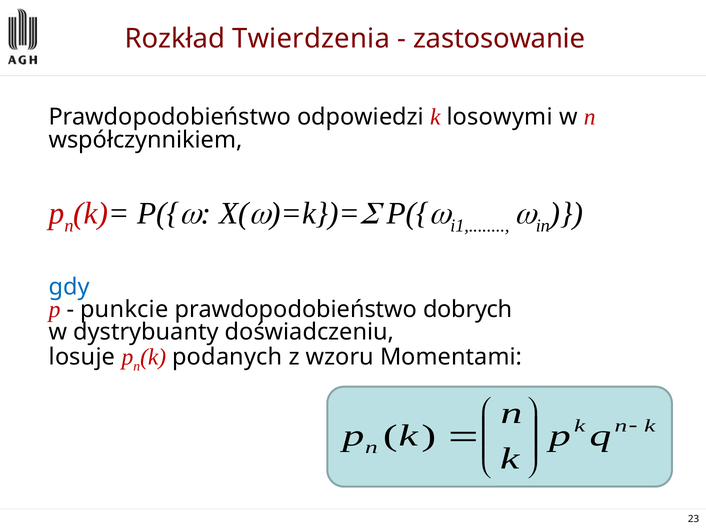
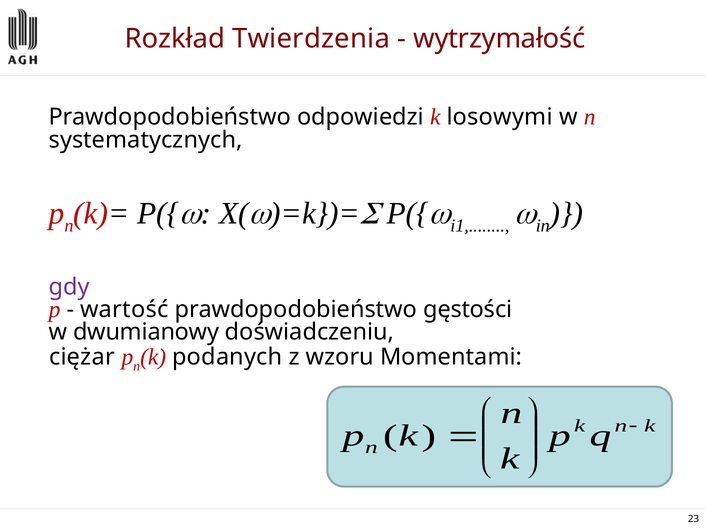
zastosowanie: zastosowanie -> wytrzymałość
współczynnikiem: współczynnikiem -> systematycznych
gdy colour: blue -> purple
punkcie: punkcie -> wartość
dobrych: dobrych -> gęstości
dystrybuanty: dystrybuanty -> dwumianowy
losuje: losuje -> ciężar
